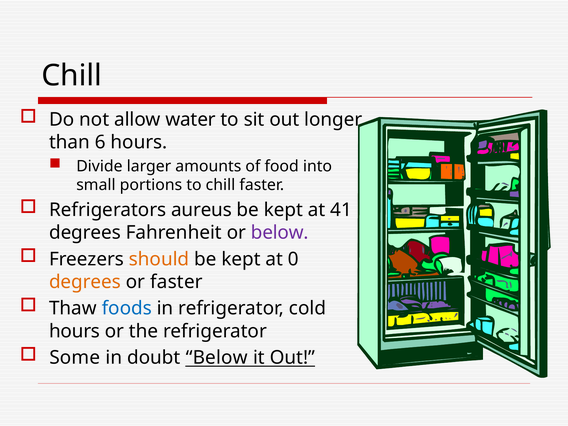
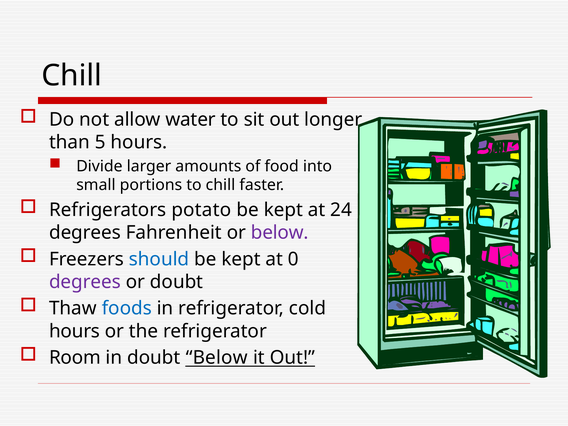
6: 6 -> 5
aureus: aureus -> potato
41: 41 -> 24
should colour: orange -> blue
degrees at (85, 282) colour: orange -> purple
or faster: faster -> doubt
Some: Some -> Room
